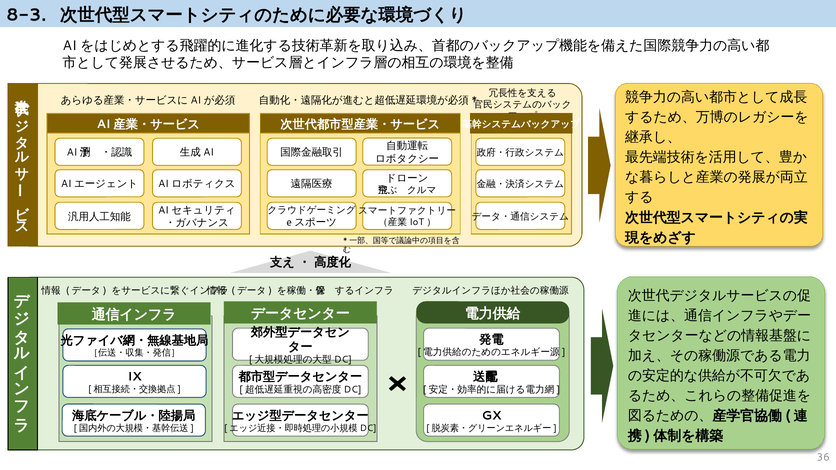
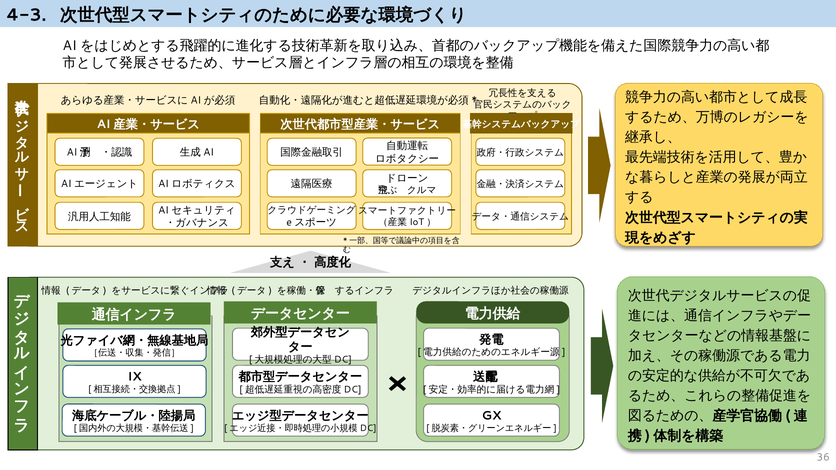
8-3: 8-3 -> 4-3
